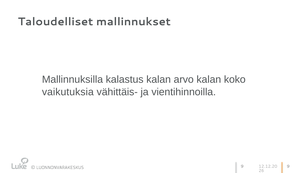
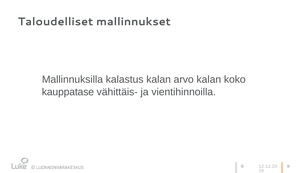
vaikutuksia: vaikutuksia -> kauppatase
